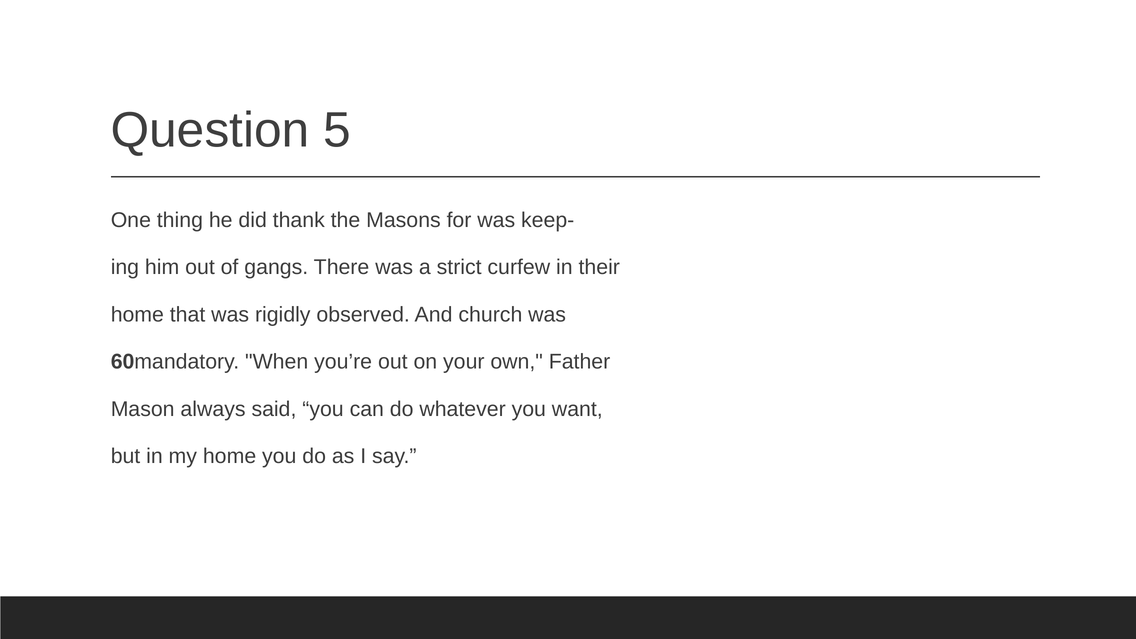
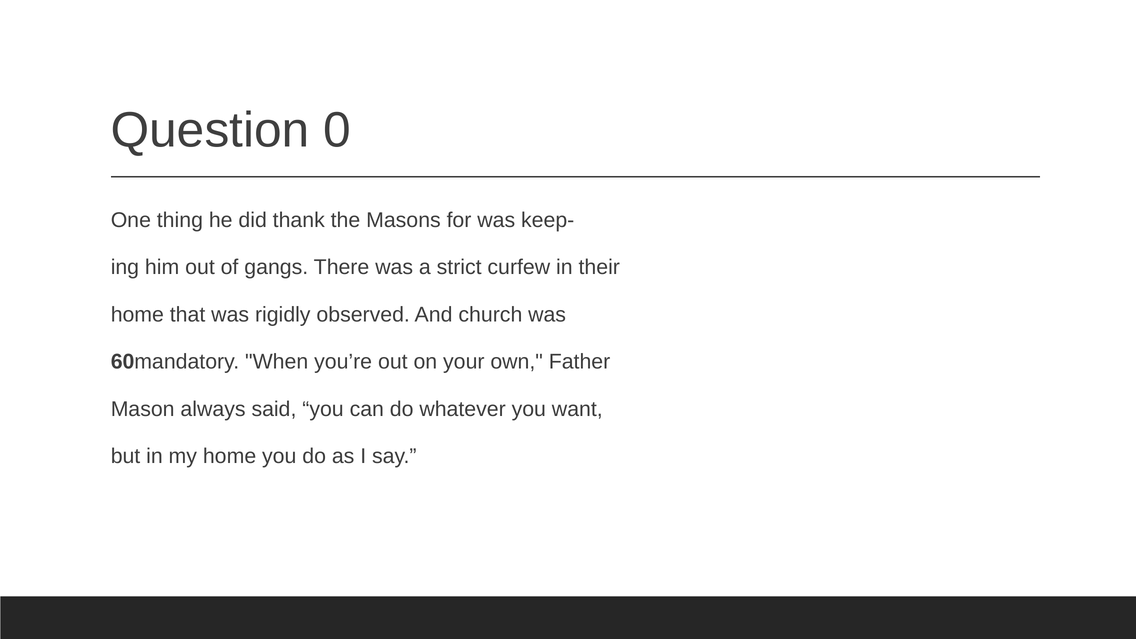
5: 5 -> 0
